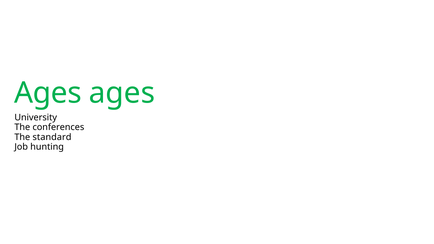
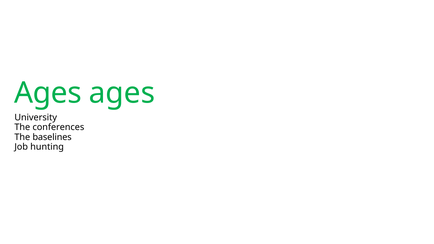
standard: standard -> baselines
